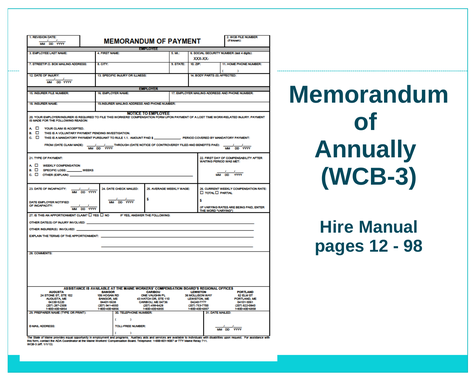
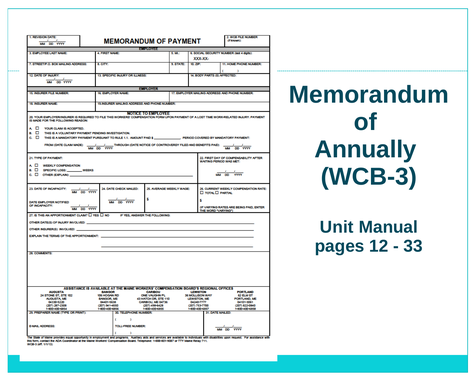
Hire: Hire -> Unit
98: 98 -> 33
